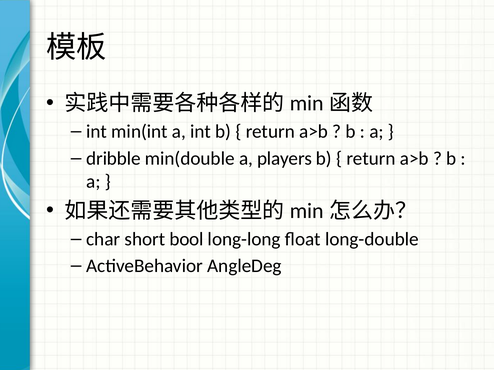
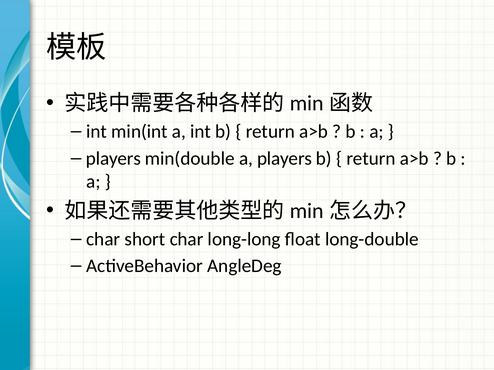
dribble at (113, 159): dribble -> players
short bool: bool -> char
